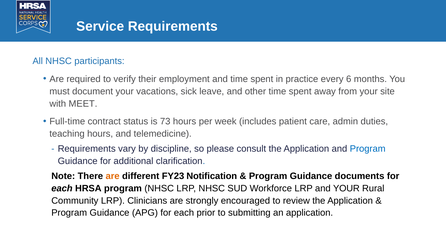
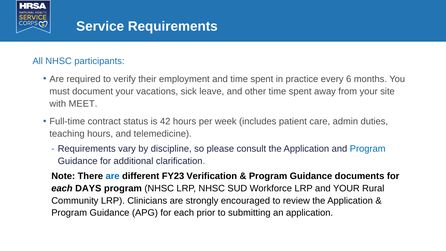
73: 73 -> 42
are at (113, 176) colour: orange -> blue
Notification: Notification -> Verification
HRSA: HRSA -> DAYS
